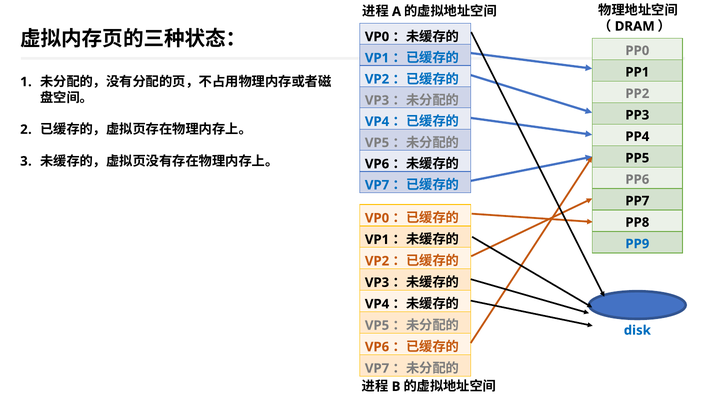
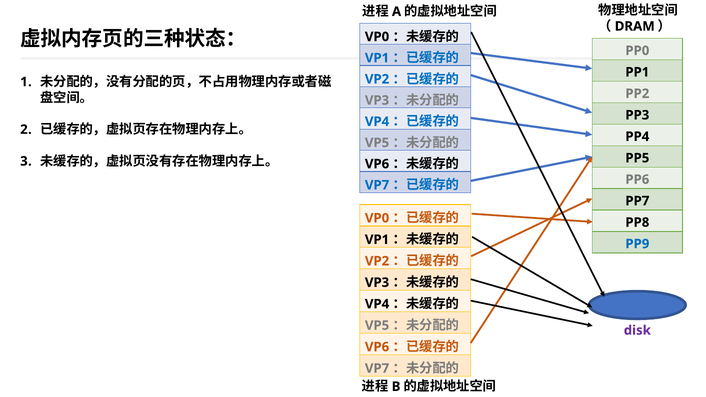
disk colour: blue -> purple
